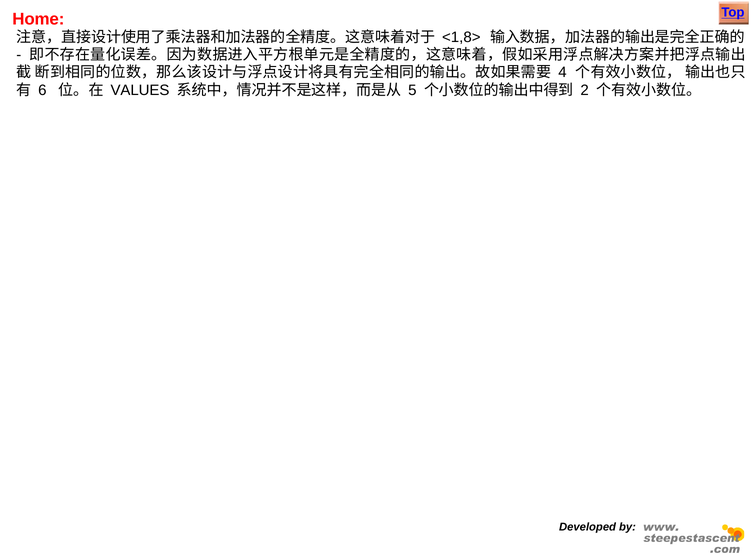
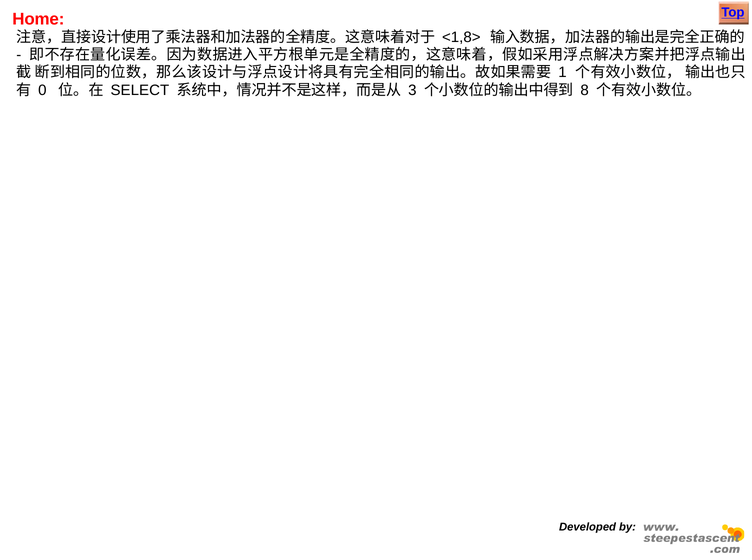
4: 4 -> 1
6: 6 -> 0
VALUES: VALUES -> SELECT
5: 5 -> 3
2: 2 -> 8
